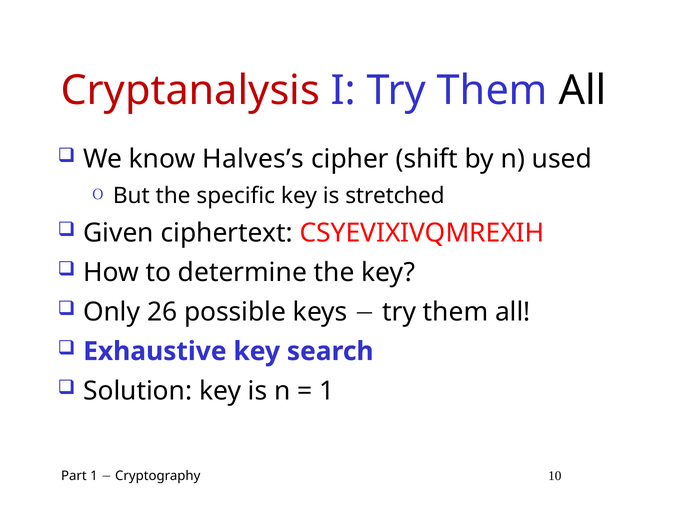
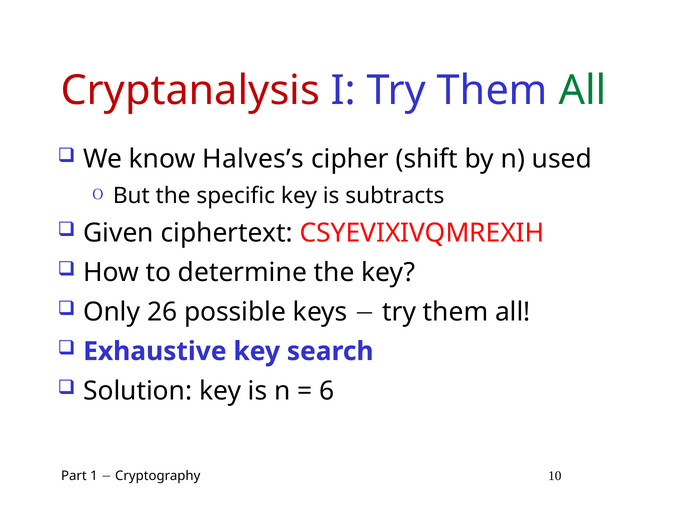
All at (583, 91) colour: black -> green
stretched: stretched -> subtracts
1 at (327, 391): 1 -> 6
